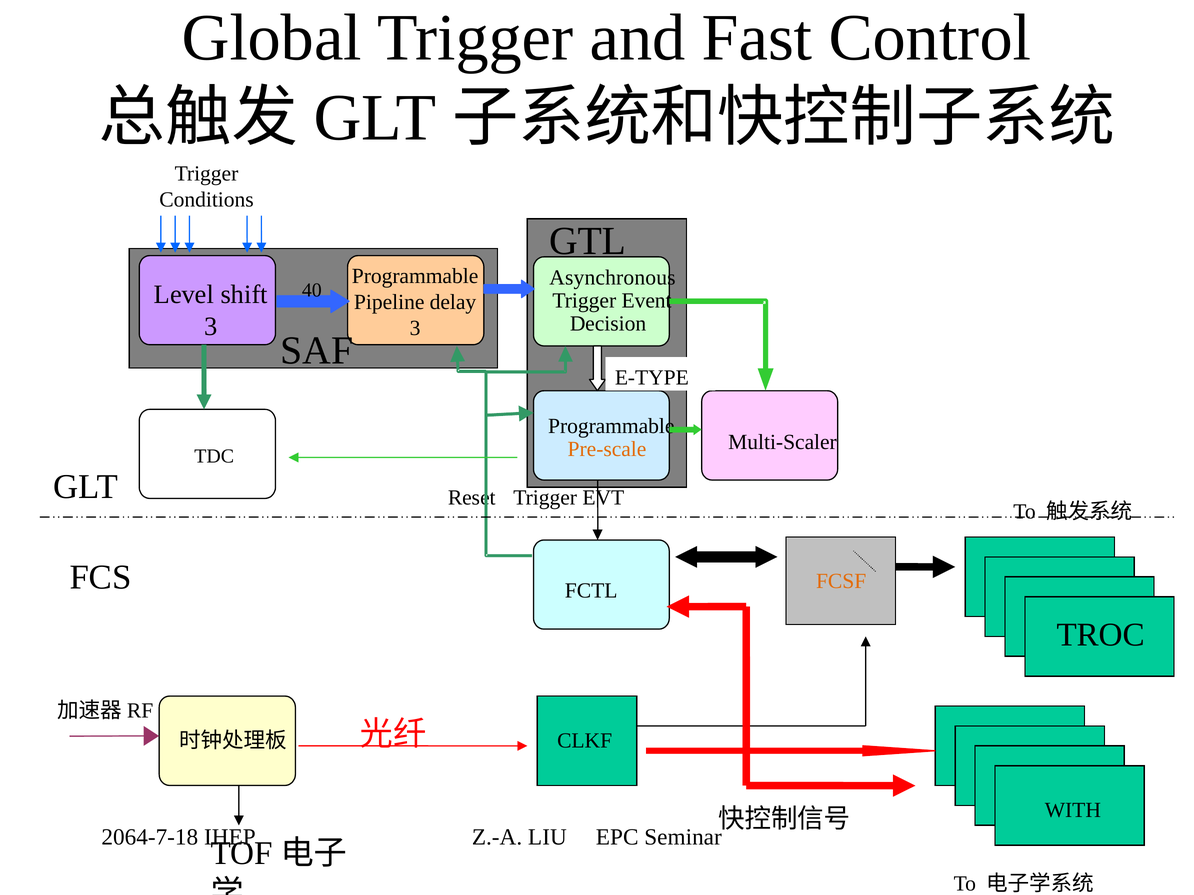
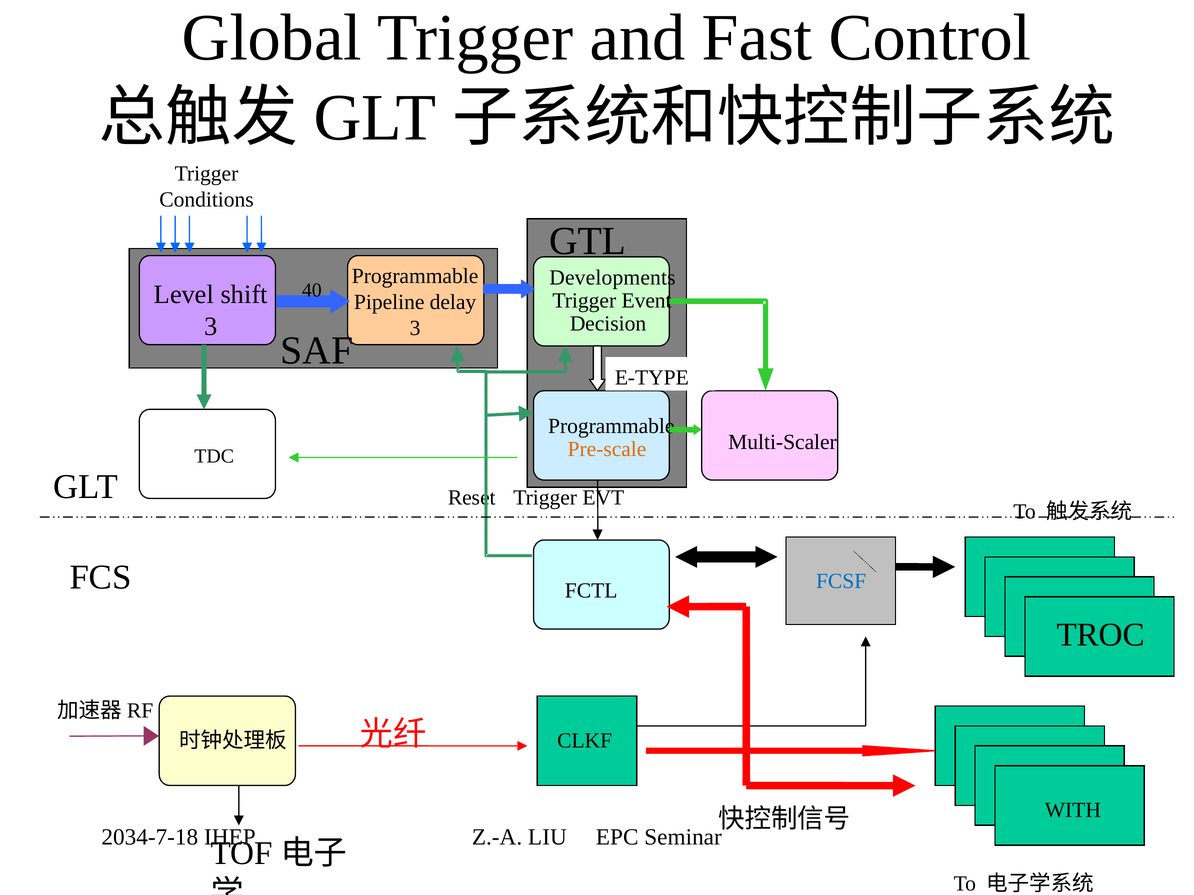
Asynchronous: Asynchronous -> Developments
FCSF colour: orange -> blue
2064-7-18: 2064-7-18 -> 2034-7-18
